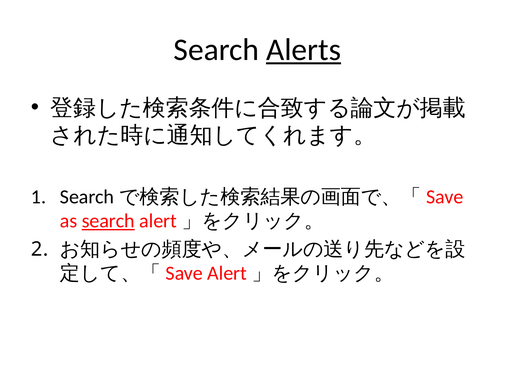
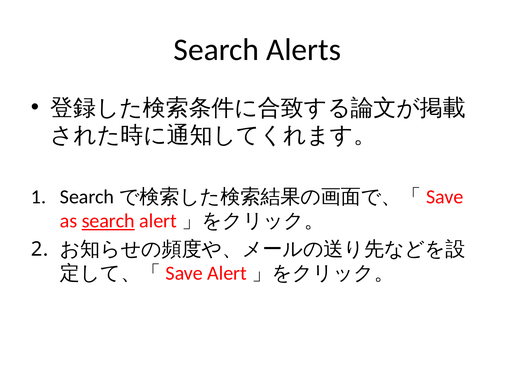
Alerts underline: present -> none
